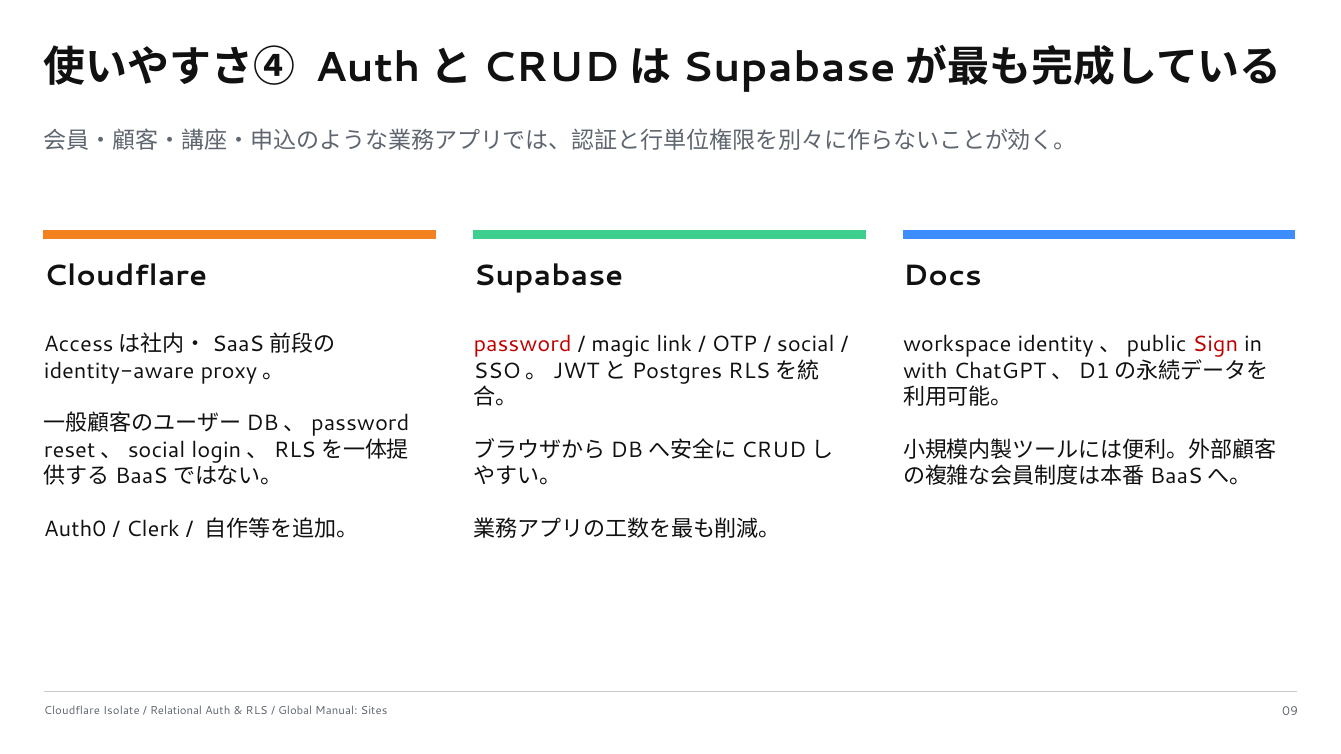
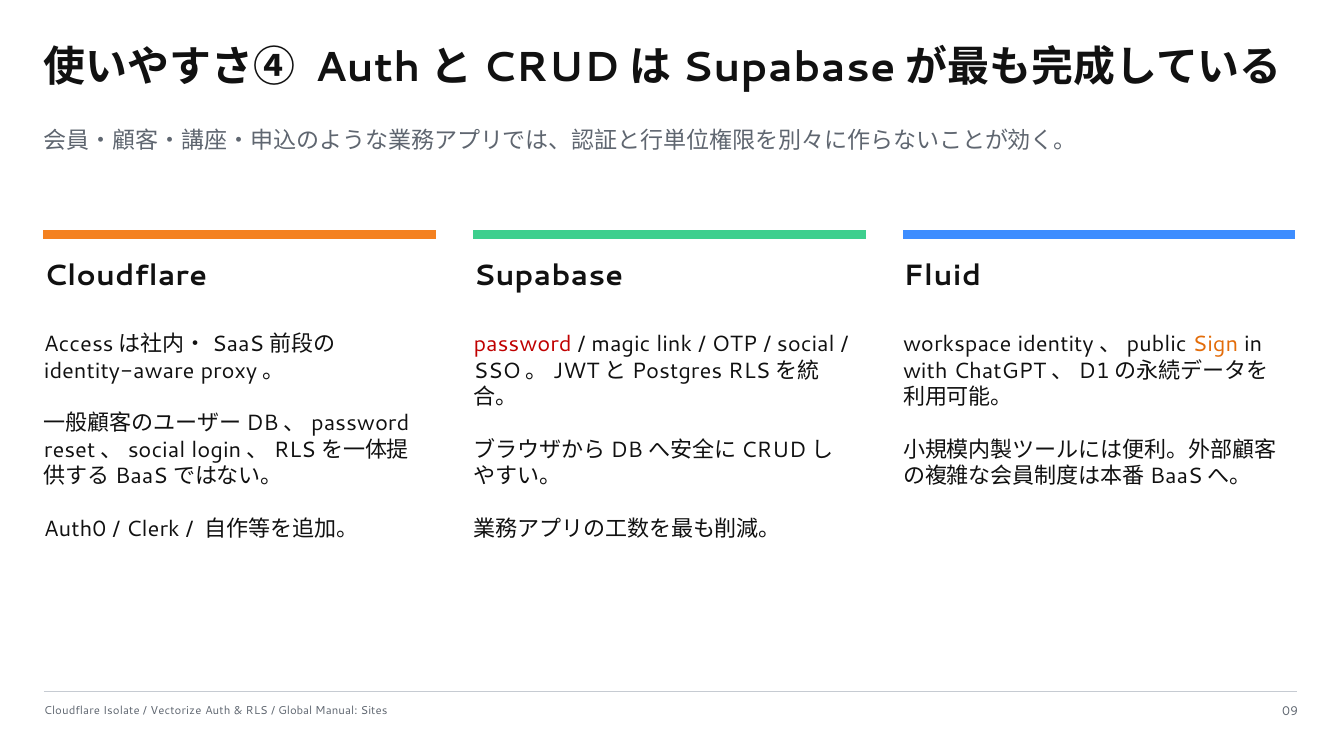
Docs: Docs -> Fluid
Sign colour: red -> orange
Relational: Relational -> Vectorize
